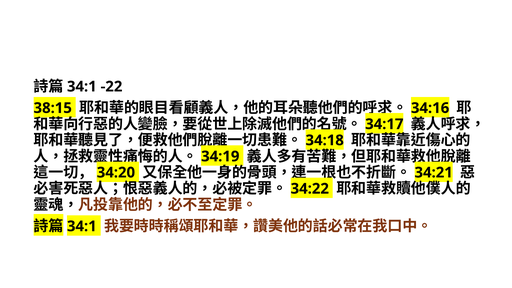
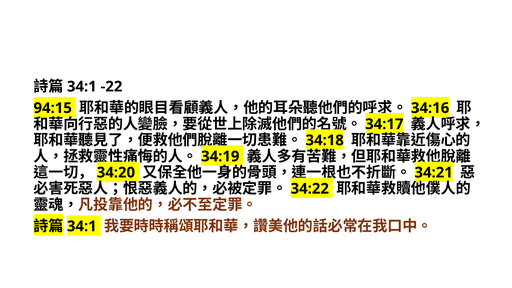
38:15: 38:15 -> 94:15
